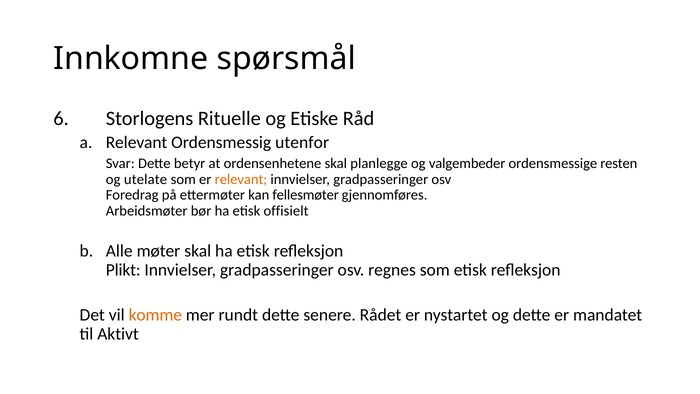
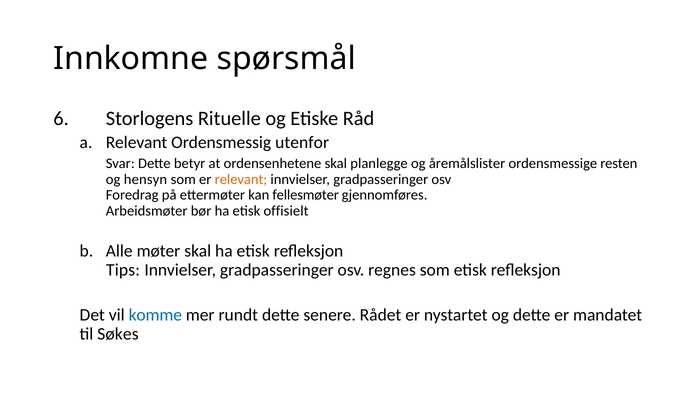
valgembeder: valgembeder -> åremålslister
utelate: utelate -> hensyn
Plikt: Plikt -> Tips
komme colour: orange -> blue
Aktivt: Aktivt -> Søkes
